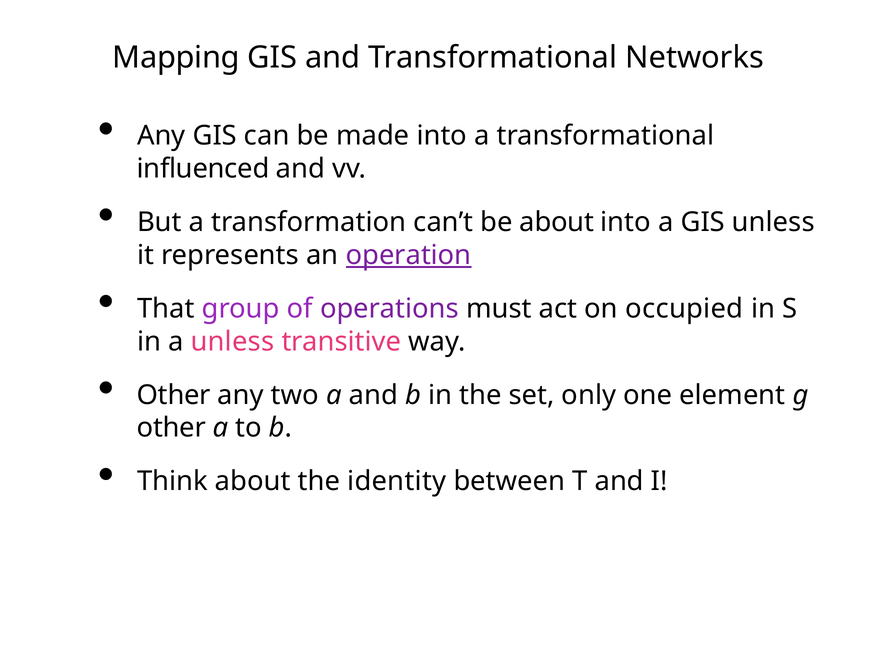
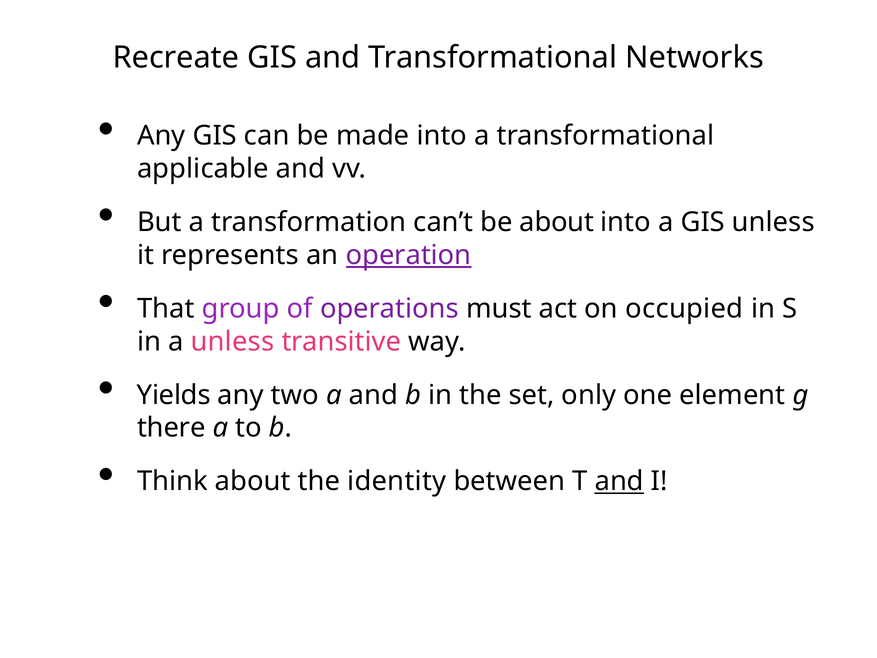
Mapping: Mapping -> Recreate
influenced: influenced -> applicable
Other at (174, 395): Other -> Yields
other at (171, 428): other -> there
and at (619, 481) underline: none -> present
